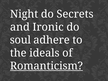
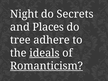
Ironic: Ironic -> Places
soul: soul -> tree
ideals underline: none -> present
